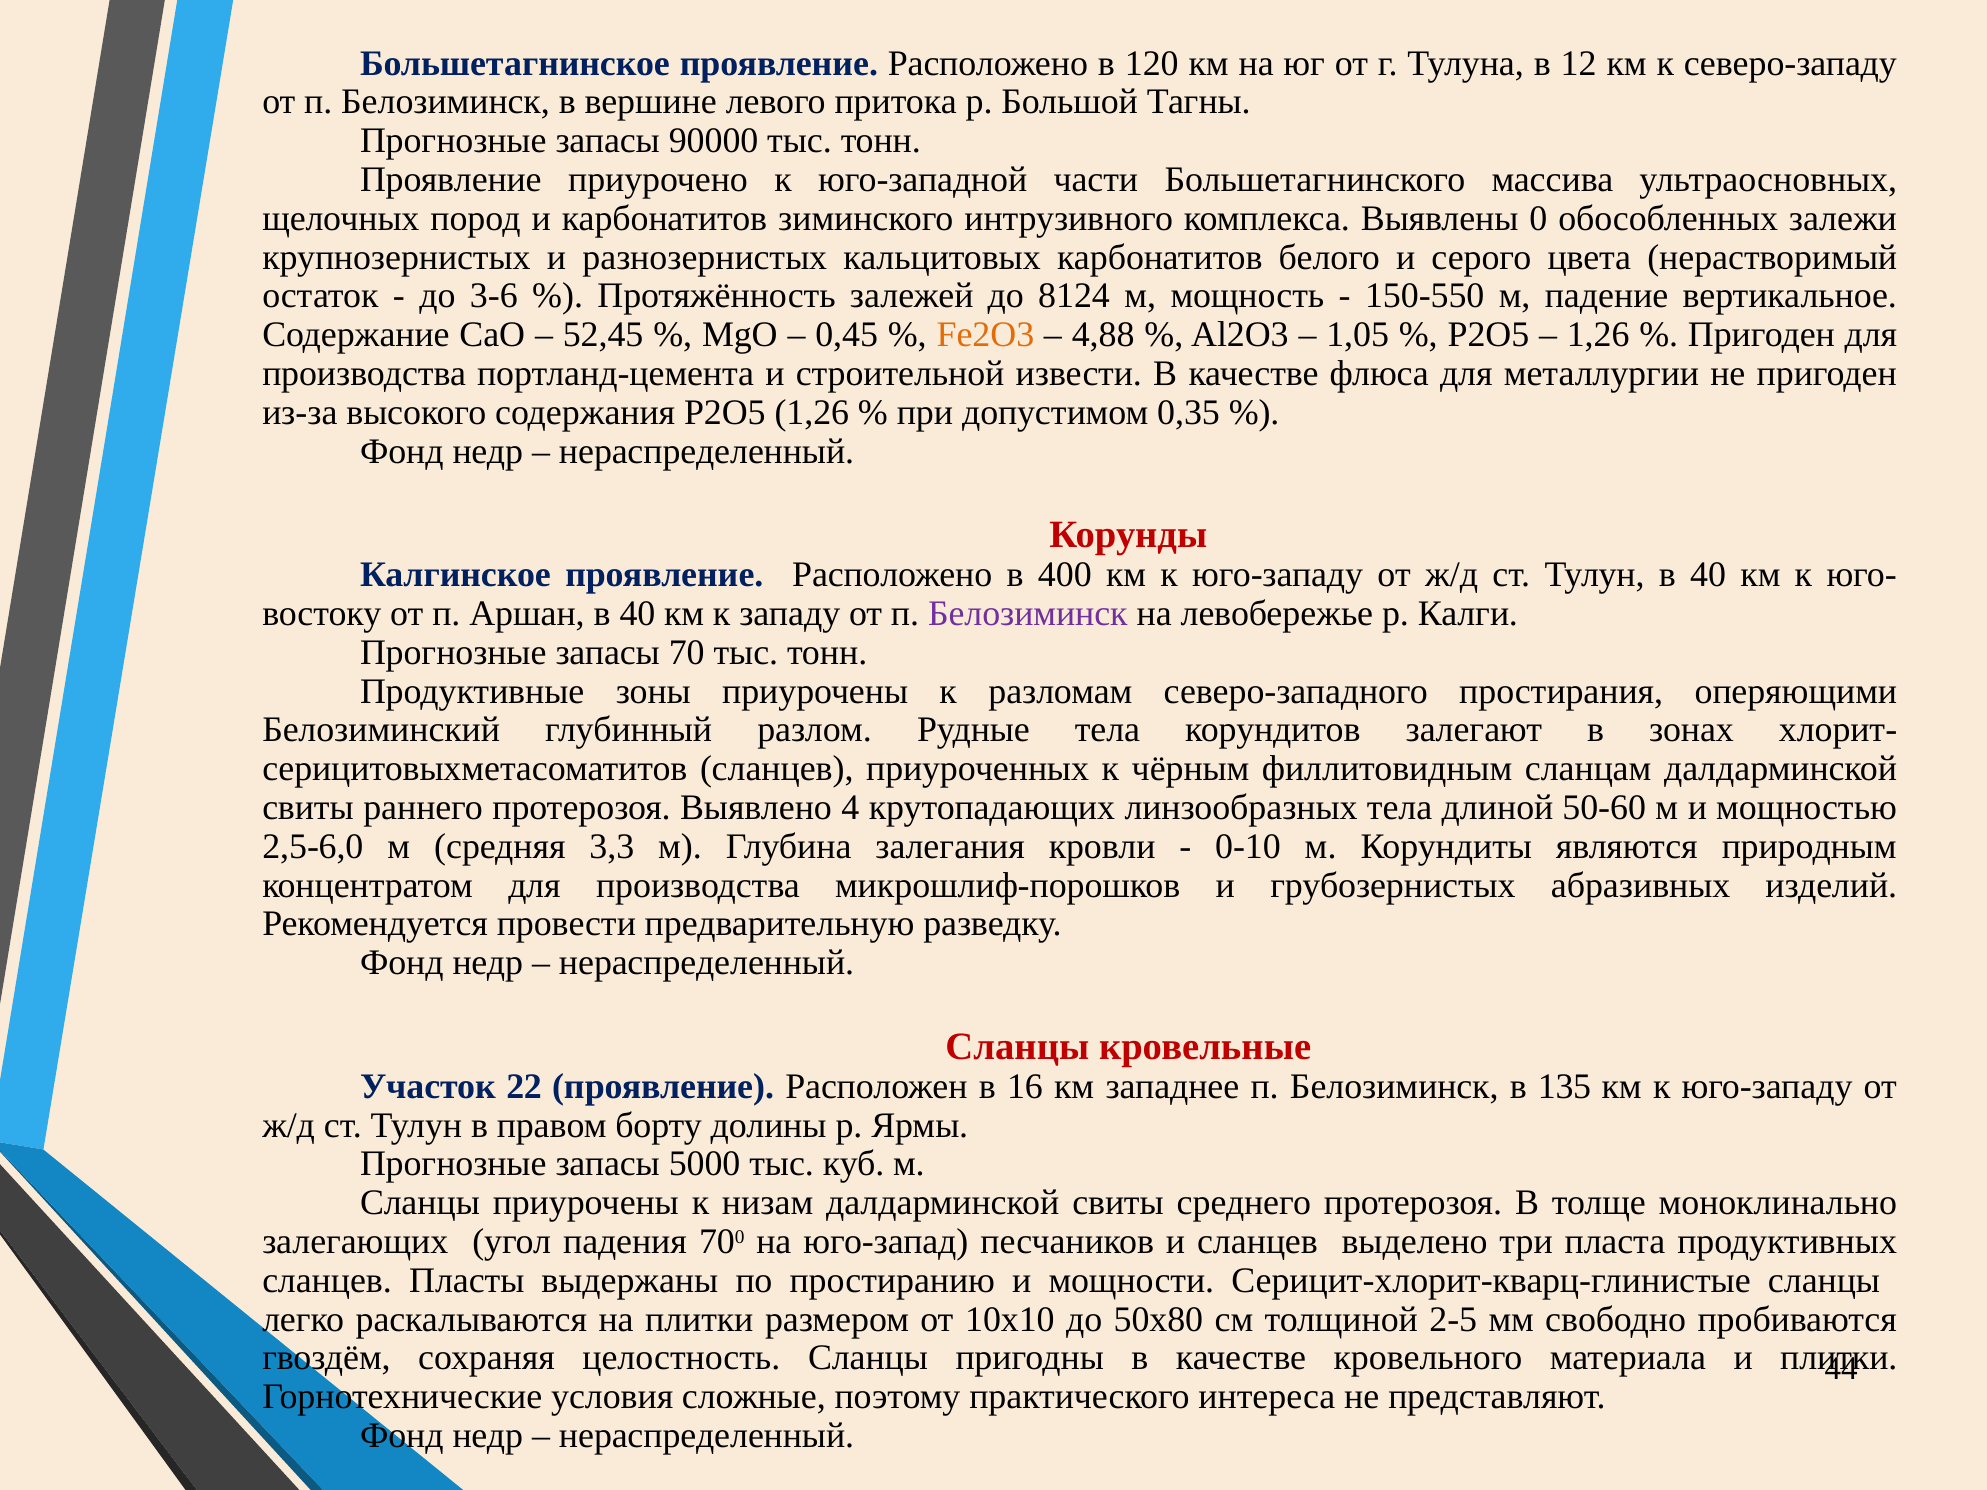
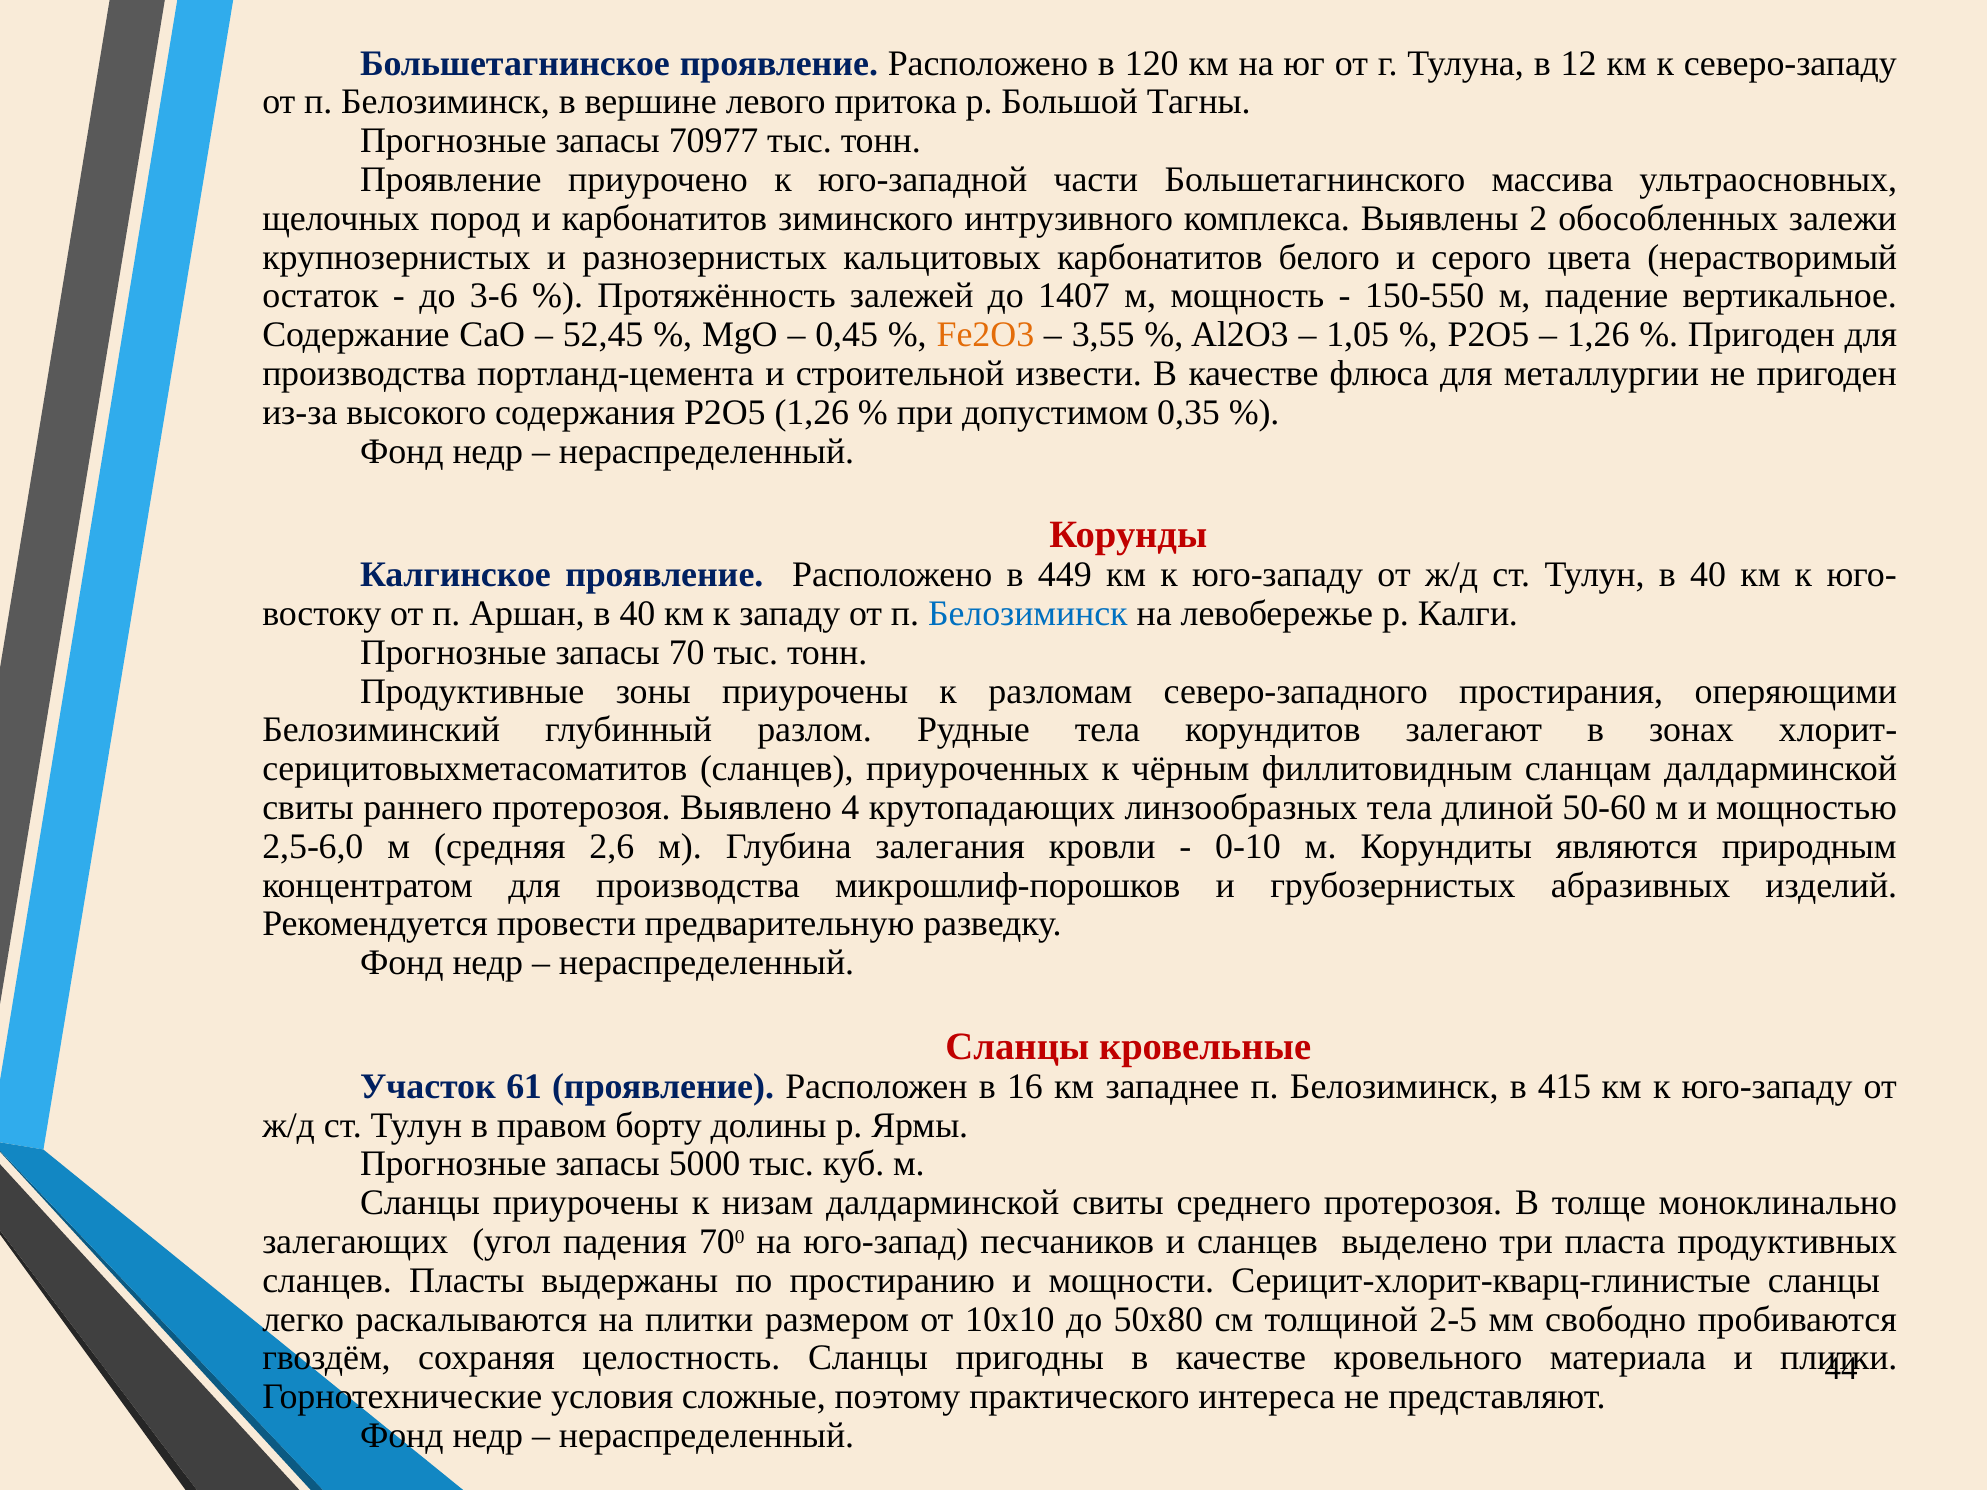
90000: 90000 -> 70977
0: 0 -> 2
8124: 8124 -> 1407
4,88: 4,88 -> 3,55
400: 400 -> 449
Белозиминск at (1028, 614) colour: purple -> blue
3,3: 3,3 -> 2,6
22: 22 -> 61
135: 135 -> 415
